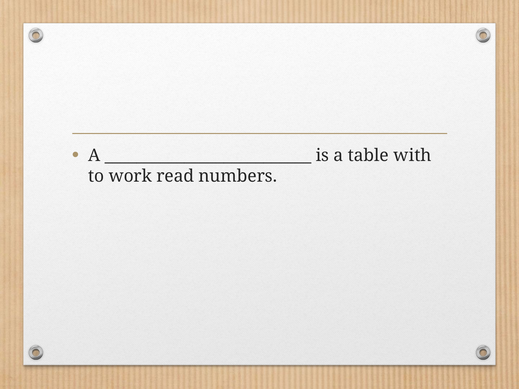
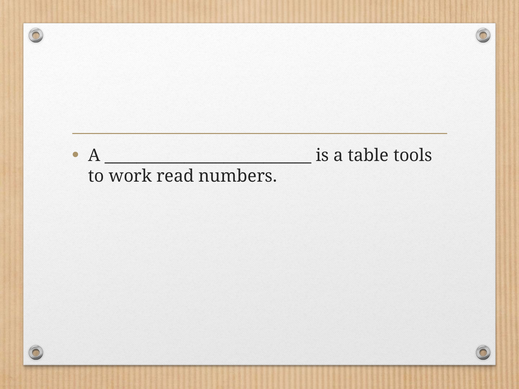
with: with -> tools
